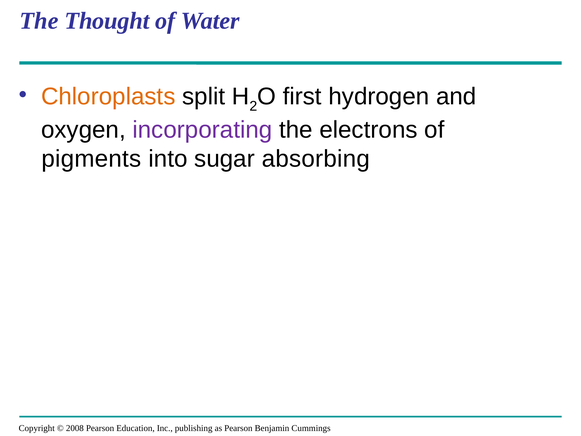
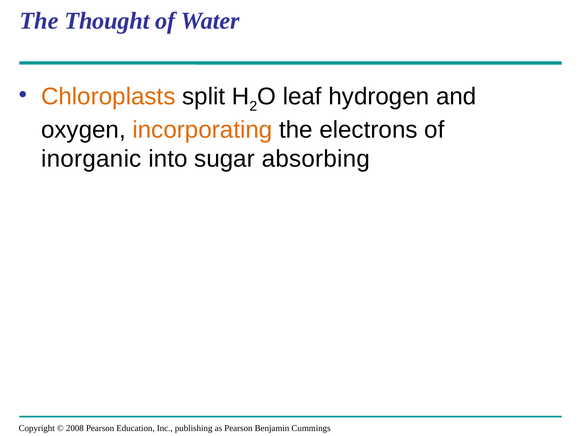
first: first -> leaf
incorporating colour: purple -> orange
pigments: pigments -> inorganic
